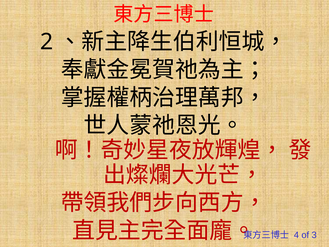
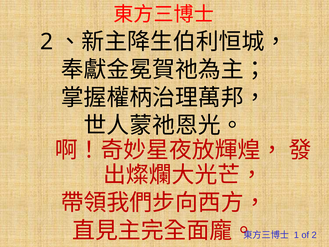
4: 4 -> 1
of 3: 3 -> 2
